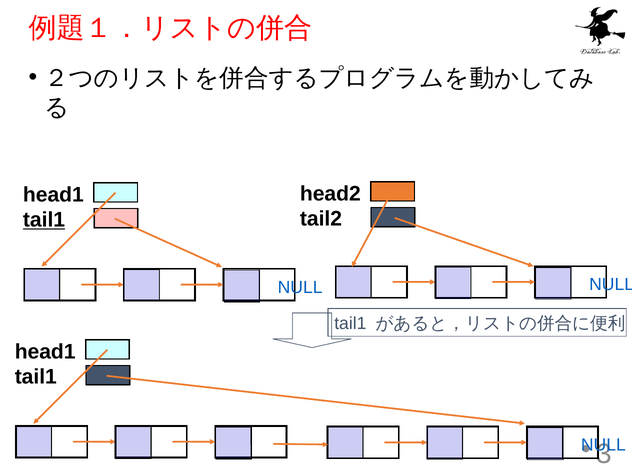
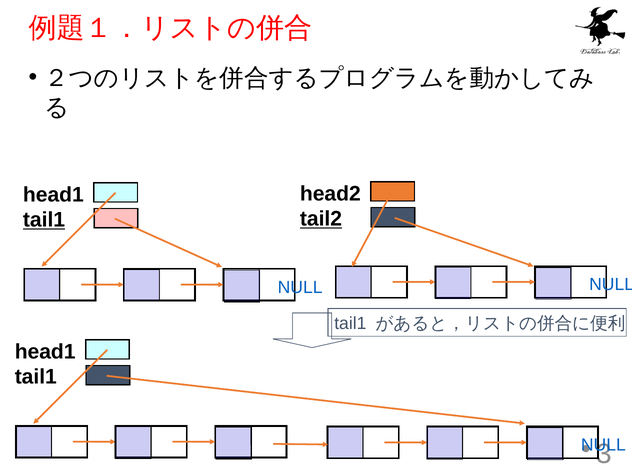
tail2 underline: none -> present
